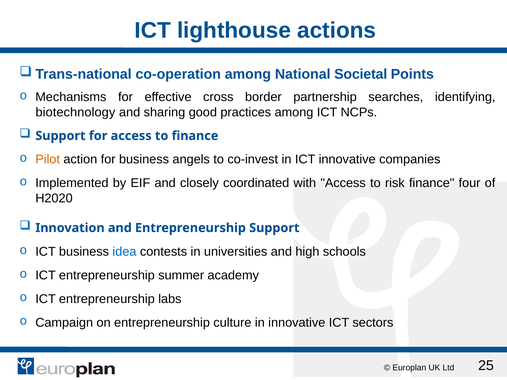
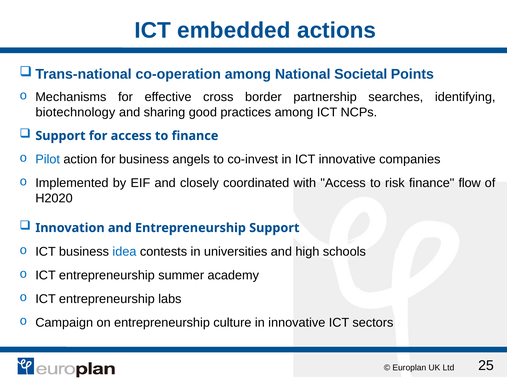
lighthouse: lighthouse -> embedded
Pilot colour: orange -> blue
four: four -> flow
